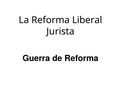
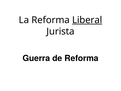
Liberal underline: none -> present
